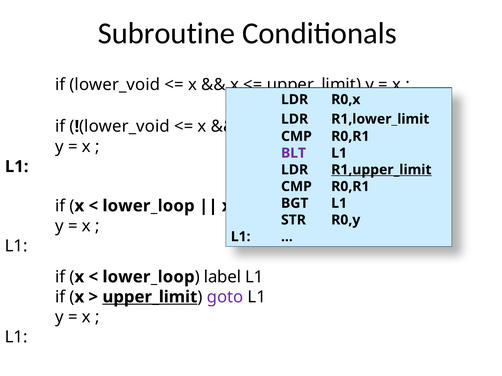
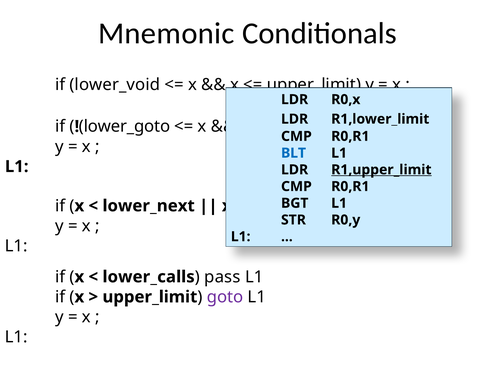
Subroutine: Subroutine -> Mnemonic
lower_void at (124, 127): lower_void -> lower_goto
BLT colour: purple -> blue
lower_loop at (149, 206): lower_loop -> lower_next
lower_loop at (149, 277): lower_loop -> lower_calls
label: label -> pass
upper_limit at (150, 297) underline: present -> none
